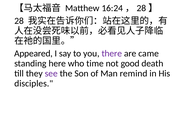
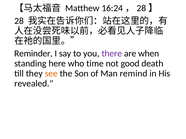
Appeared: Appeared -> Reminder
came: came -> when
see colour: purple -> orange
disciples: disciples -> revealed
